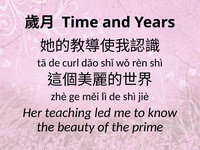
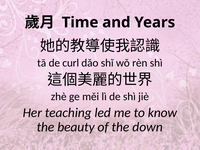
prime: prime -> down
